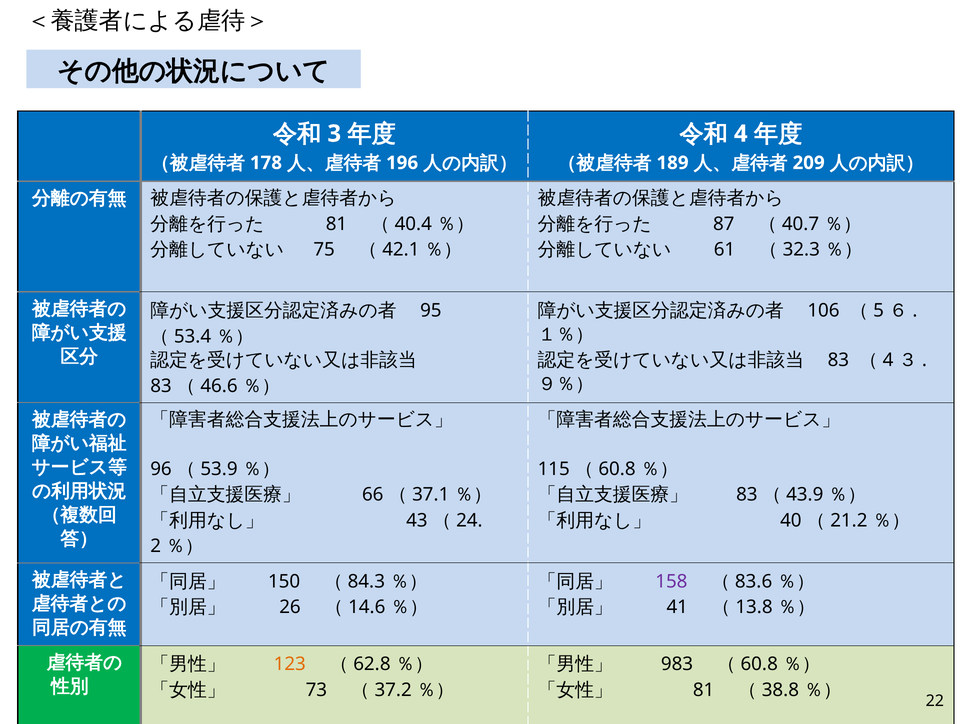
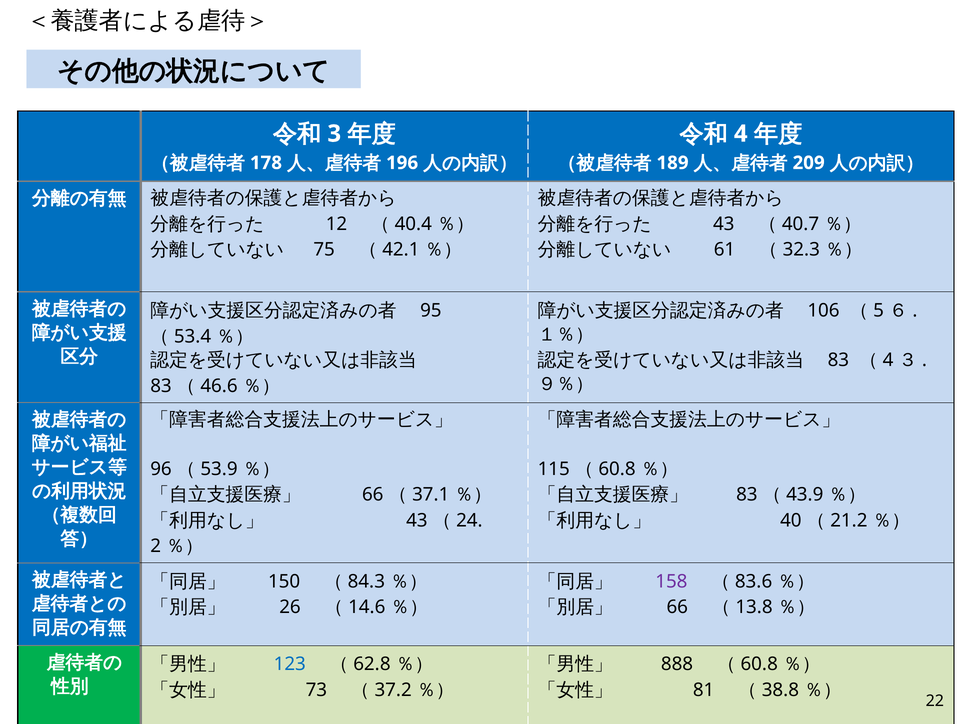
81 at (336, 224): 81 -> 12
87 at (724, 224): 87 -> 43
41 at (677, 607): 41 -> 66
123 colour: orange -> blue
983: 983 -> 888
